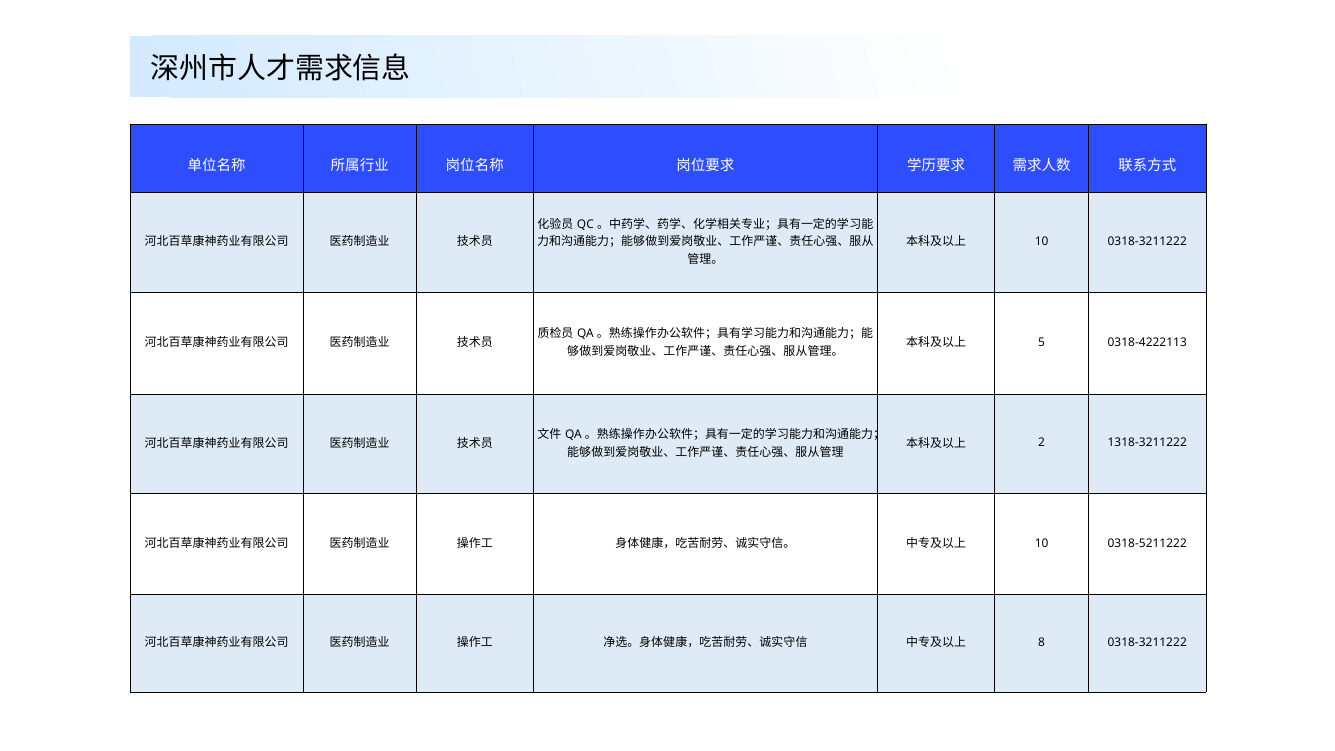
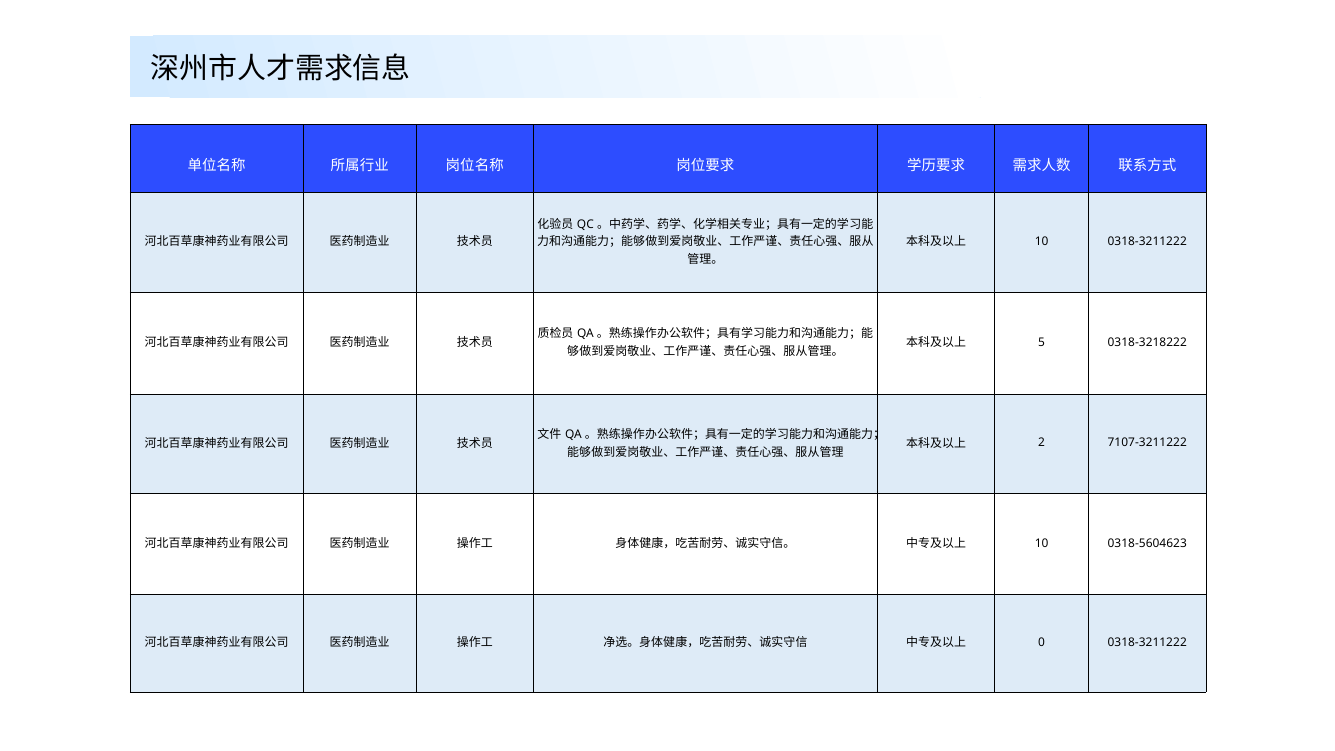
0318-4222113: 0318-4222113 -> 0318-3218222
1318-3211222: 1318-3211222 -> 7107-3211222
0318-5211222: 0318-5211222 -> 0318-5604623
8: 8 -> 0
